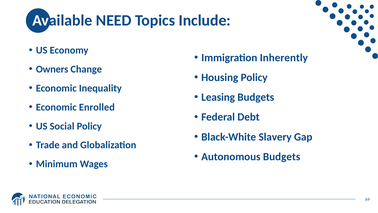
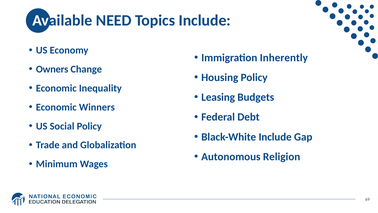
Enrolled: Enrolled -> Winners
Black-White Slavery: Slavery -> Include
Autonomous Budgets: Budgets -> Religion
